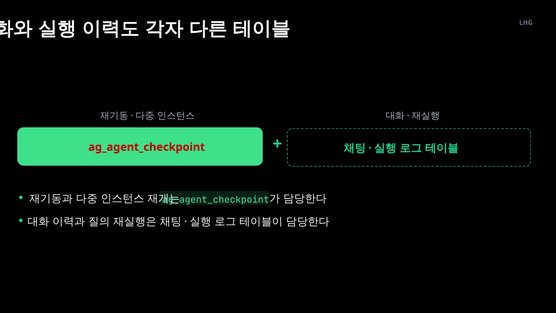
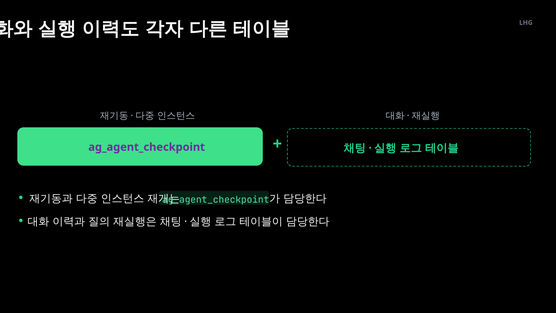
ag_agent_checkpoint at (147, 147) colour: red -> purple
